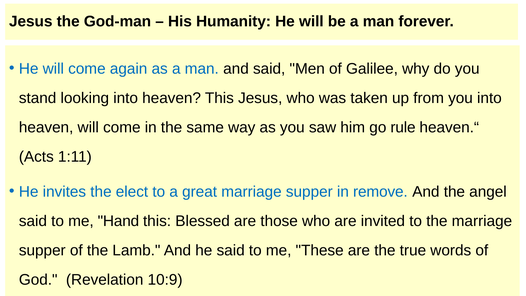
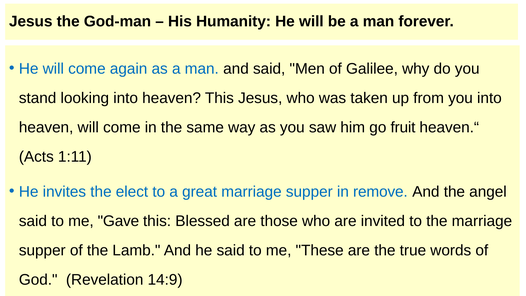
rule: rule -> fruit
Hand: Hand -> Gave
10:9: 10:9 -> 14:9
